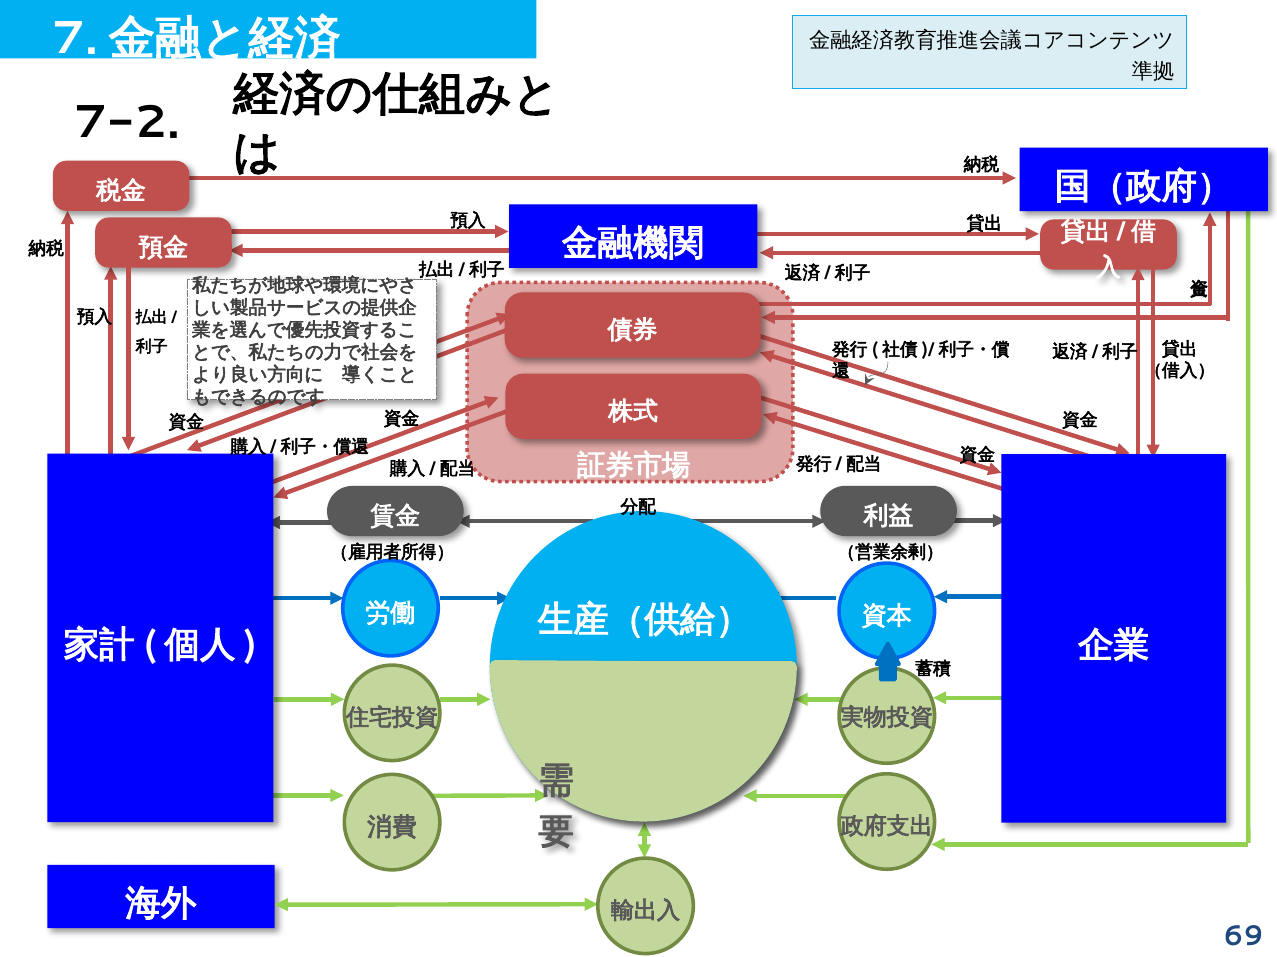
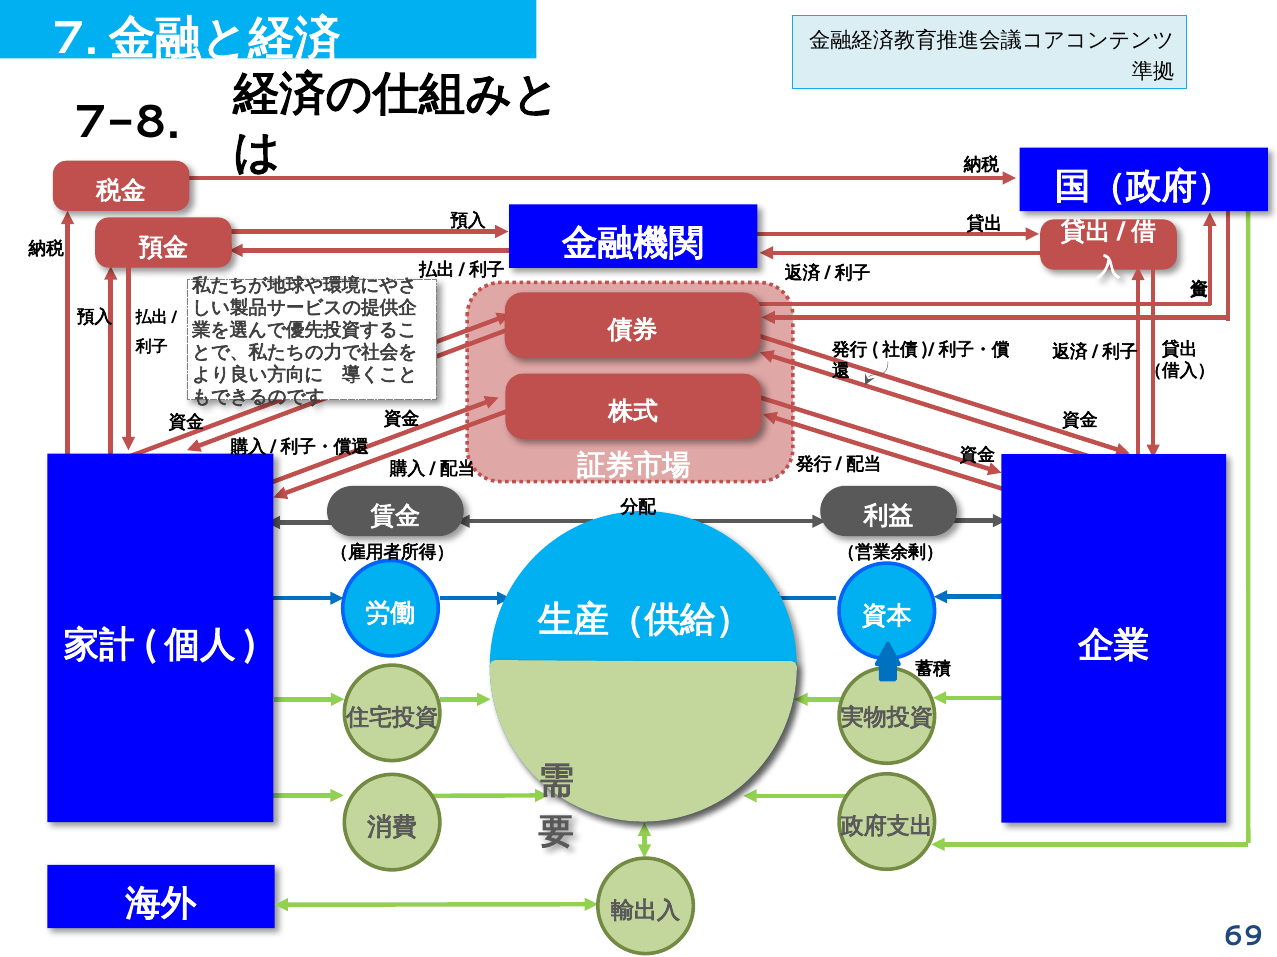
7-2: 7-2 -> 7-8
